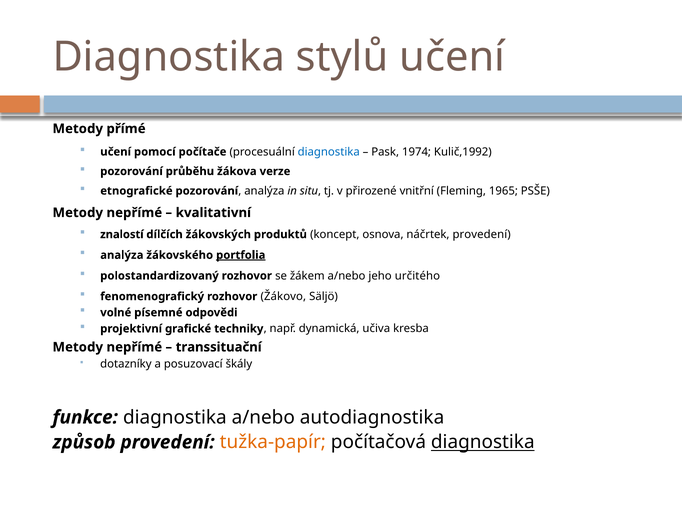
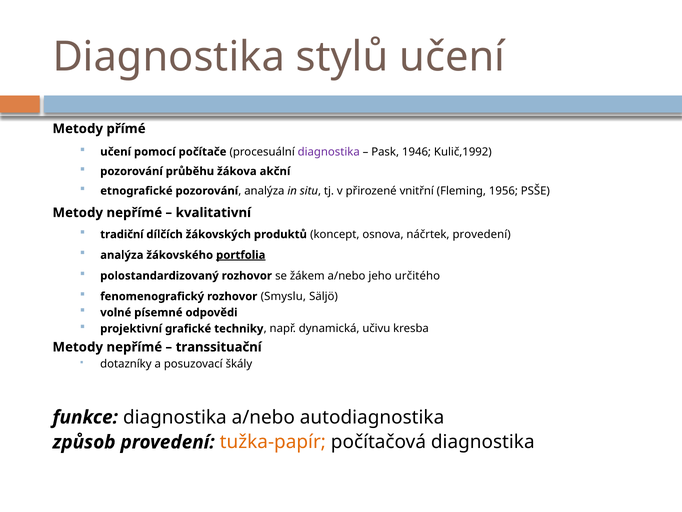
diagnostika at (329, 152) colour: blue -> purple
1974: 1974 -> 1946
verze: verze -> akční
1965: 1965 -> 1956
znalostí: znalostí -> tradiční
Žákovo: Žákovo -> Smyslu
učiva: učiva -> učivu
diagnostika at (483, 442) underline: present -> none
